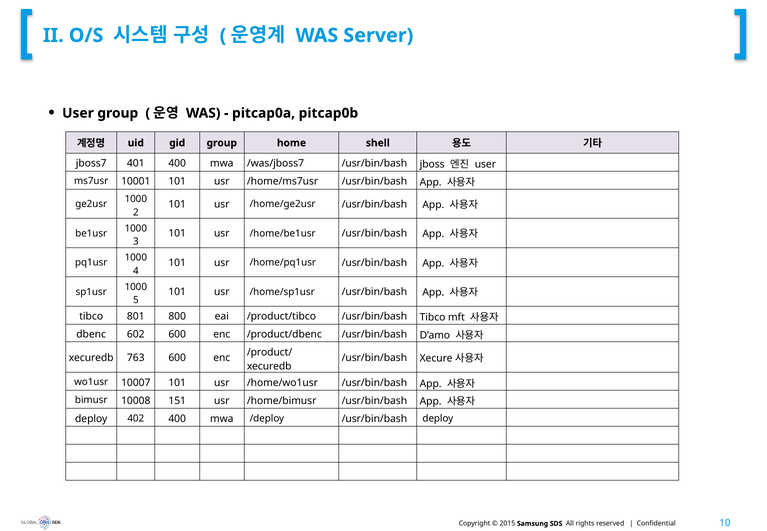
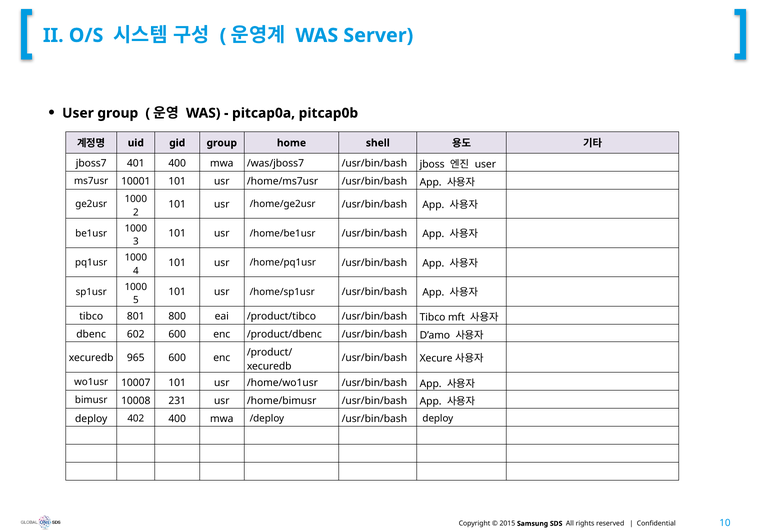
763: 763 -> 965
151: 151 -> 231
